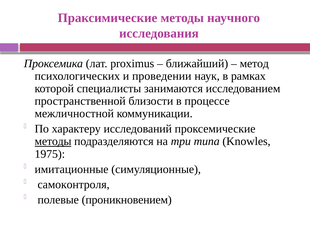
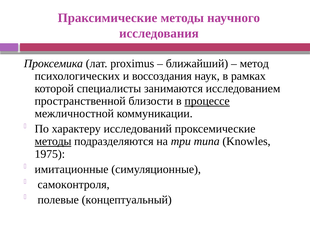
проведении: проведении -> воссоздания
процессе underline: none -> present
проникновением: проникновением -> концептуальный
